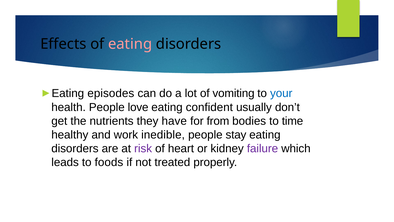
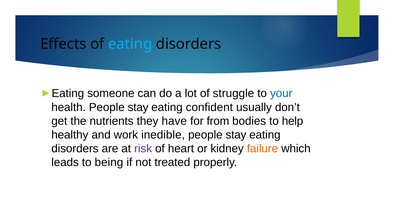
eating at (130, 44) colour: pink -> light blue
episodes: episodes -> someone
vomiting: vomiting -> struggle
health People love: love -> stay
time: time -> help
failure colour: purple -> orange
foods: foods -> being
